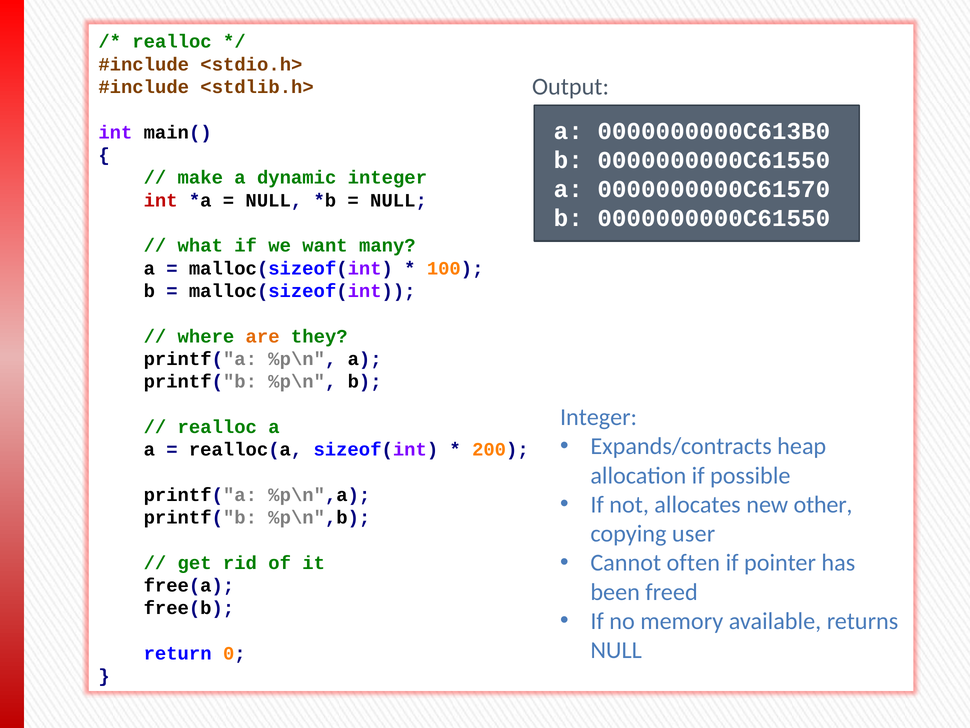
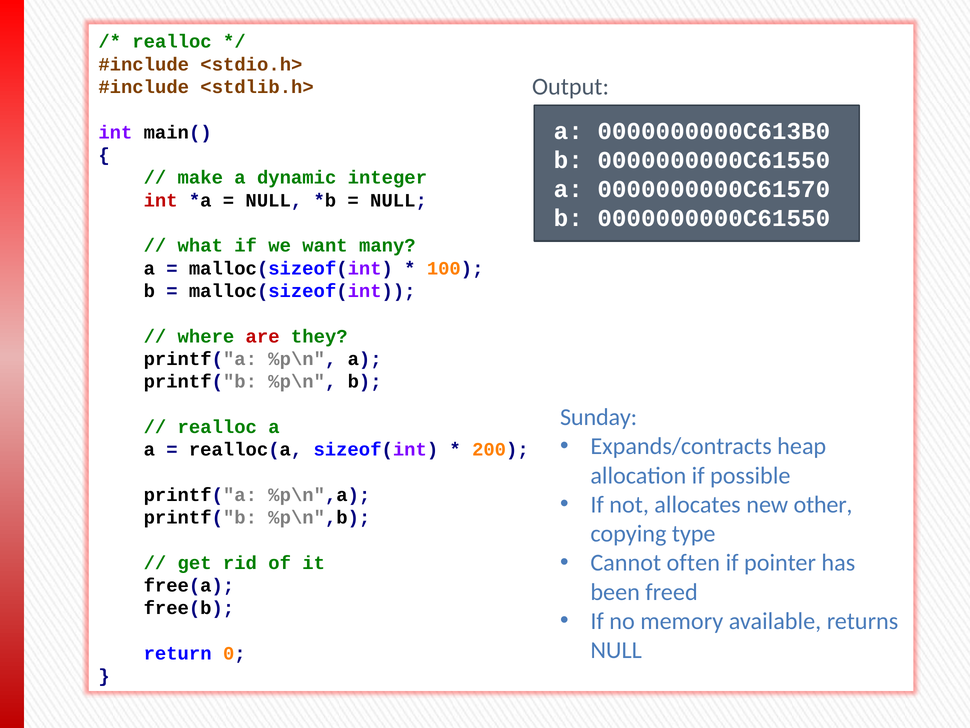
are colour: orange -> red
Integer at (599, 417): Integer -> Sunday
user: user -> type
